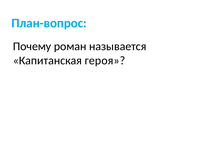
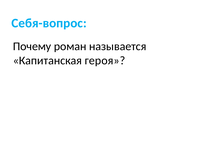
План-вопрос: План-вопрос -> Себя-вопрос
